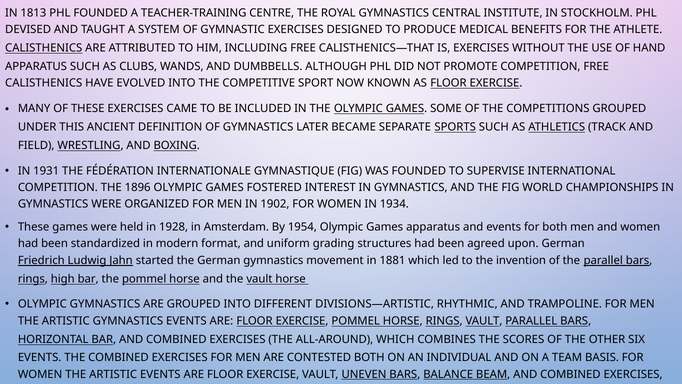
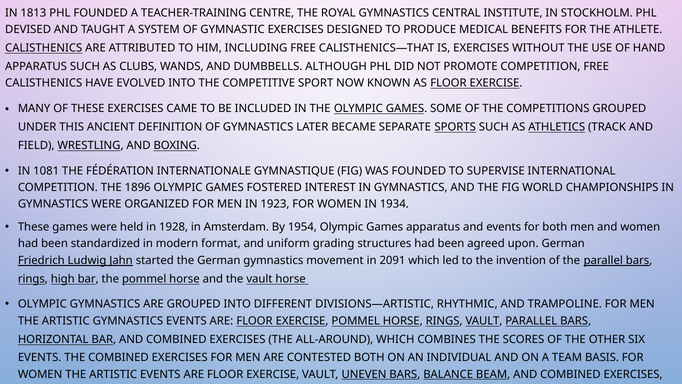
1931: 1931 -> 1081
1902: 1902 -> 1923
1881: 1881 -> 2091
